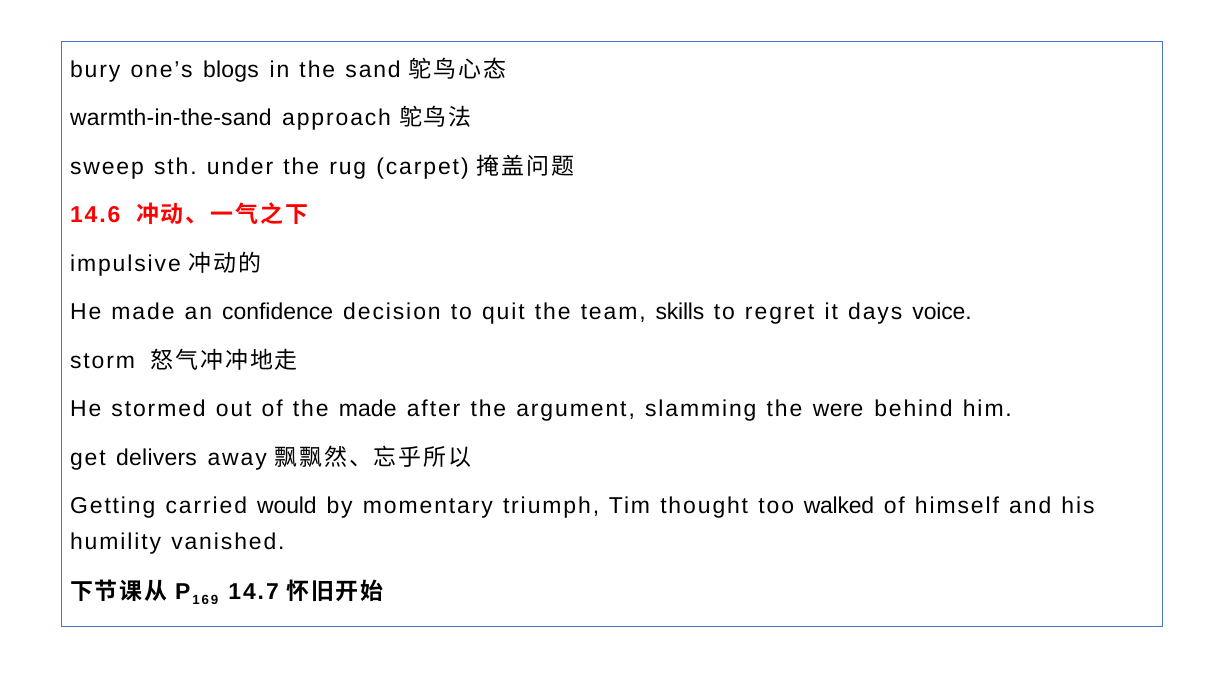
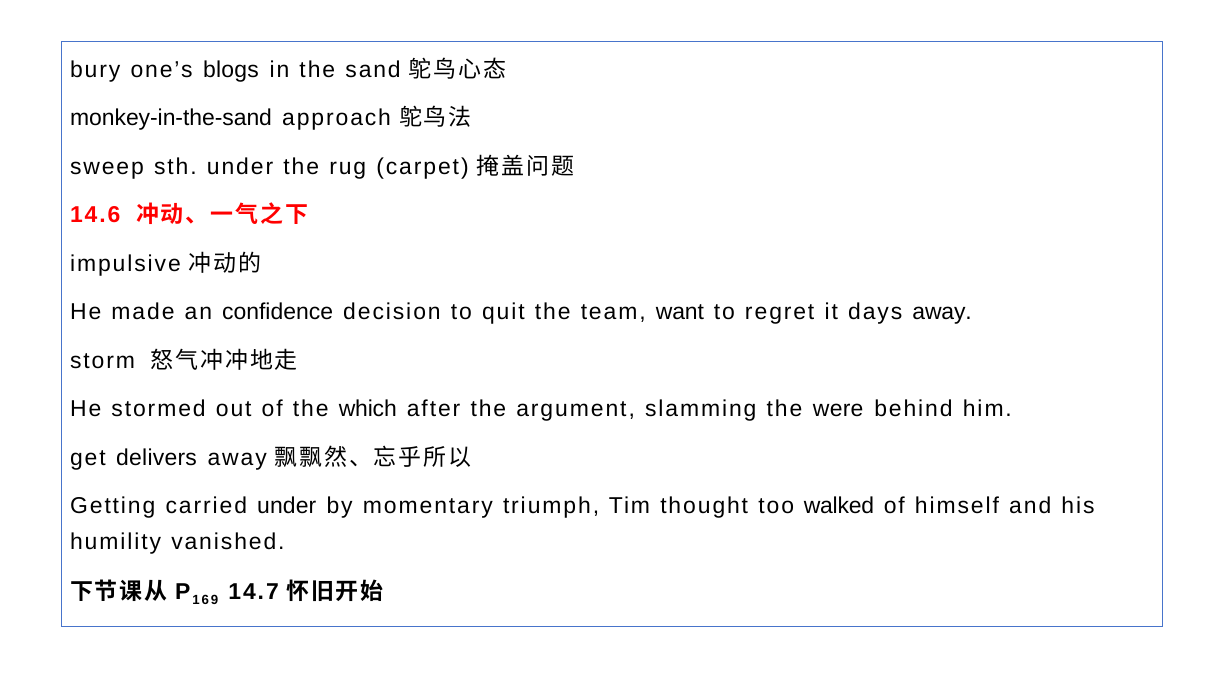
warmth-in-the-sand: warmth-in-the-sand -> monkey-in-the-sand
skills: skills -> want
days voice: voice -> away
the made: made -> which
carried would: would -> under
